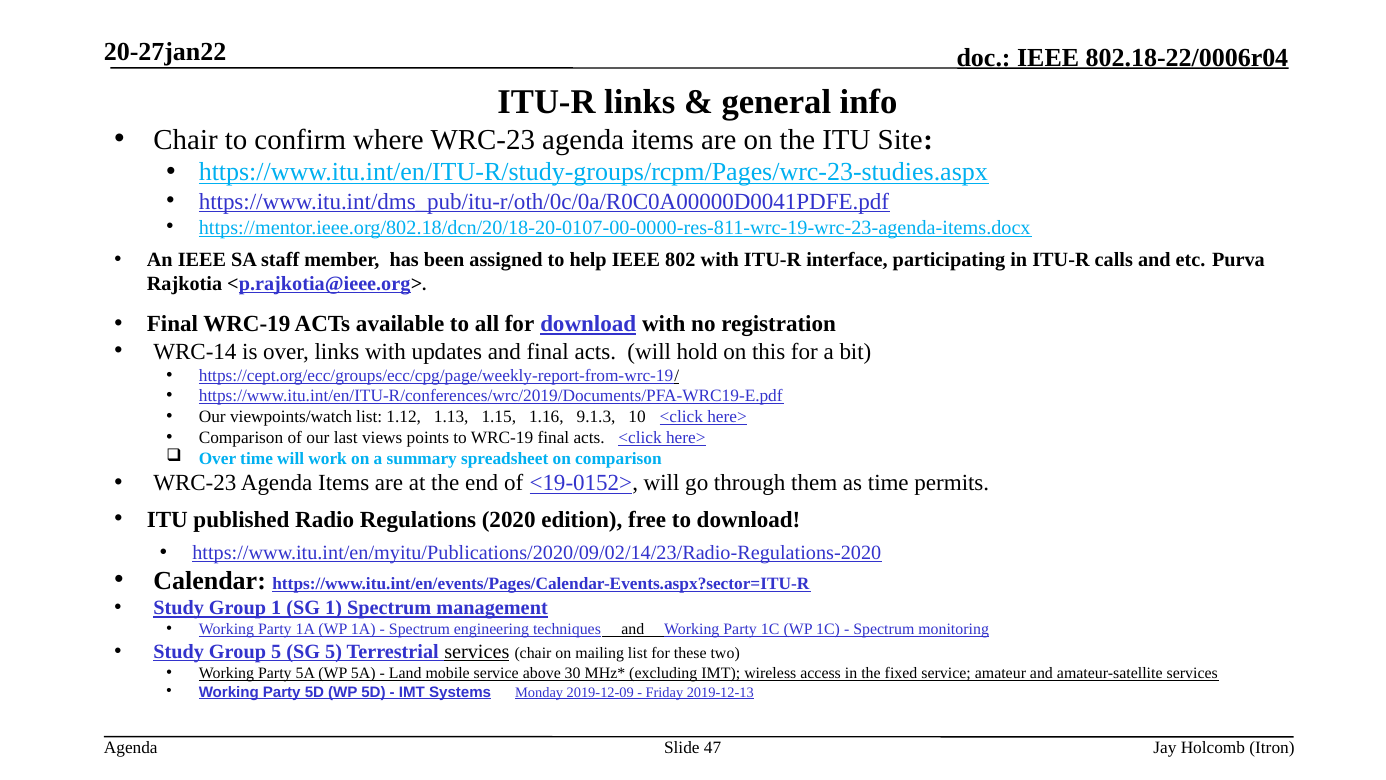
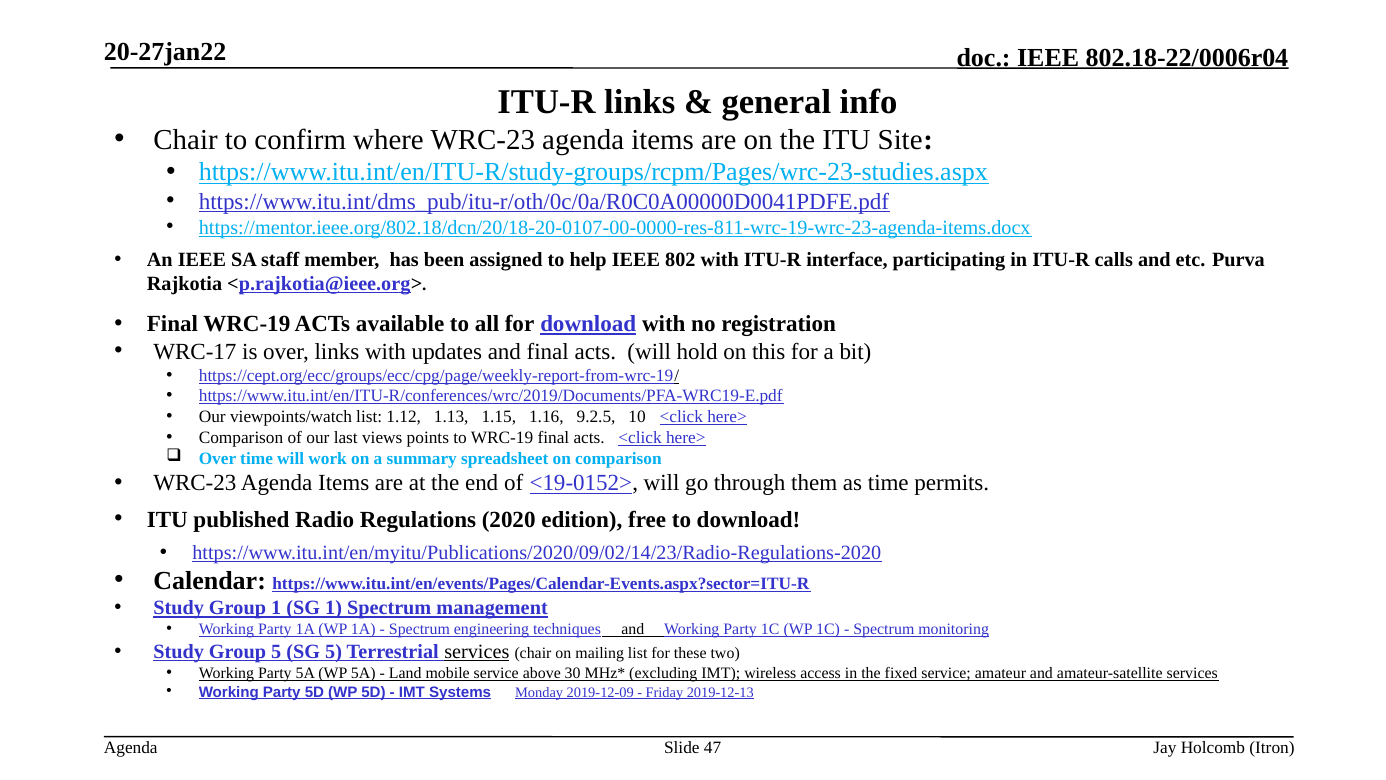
WRC-14: WRC-14 -> WRC-17
9.1.3: 9.1.3 -> 9.2.5
